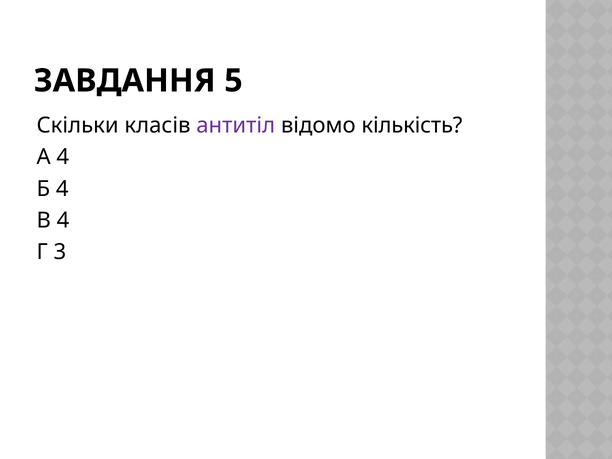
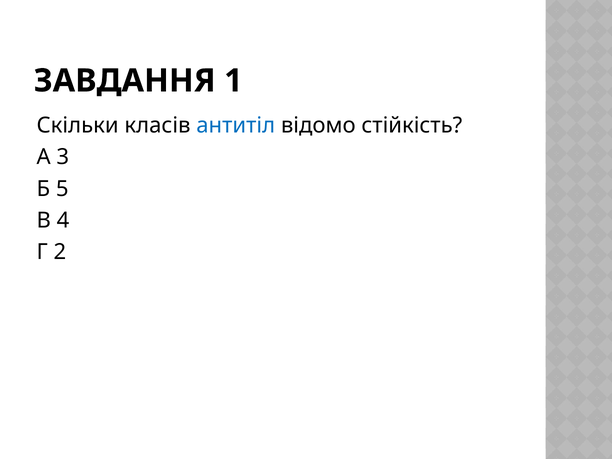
5: 5 -> 1
антитіл colour: purple -> blue
кількість: кількість -> стійкість
А 4: 4 -> 3
Б 4: 4 -> 5
3: 3 -> 2
